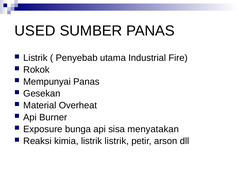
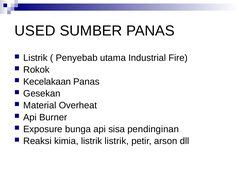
Mempunyai: Mempunyai -> Kecelakaan
menyatakan: menyatakan -> pendinginan
